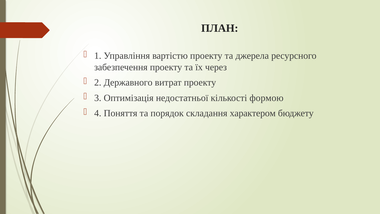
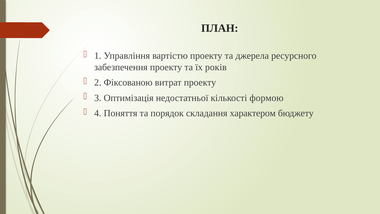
через: через -> років
Державного: Державного -> Фіксованою
